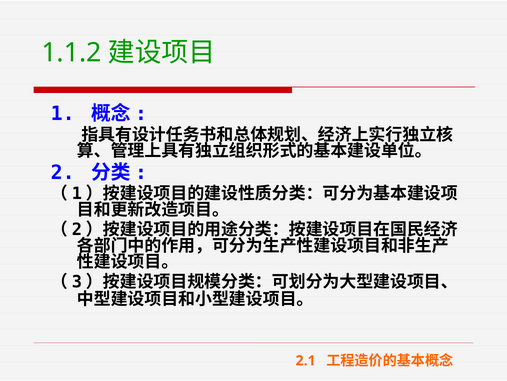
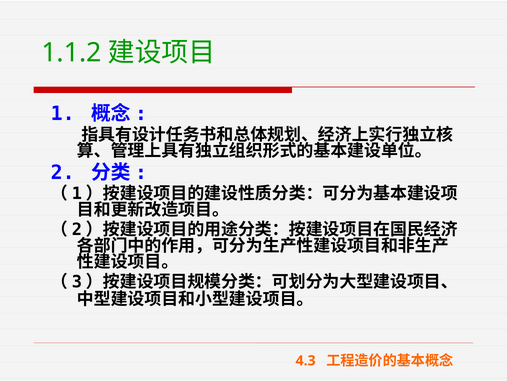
2.1: 2.1 -> 4.3
